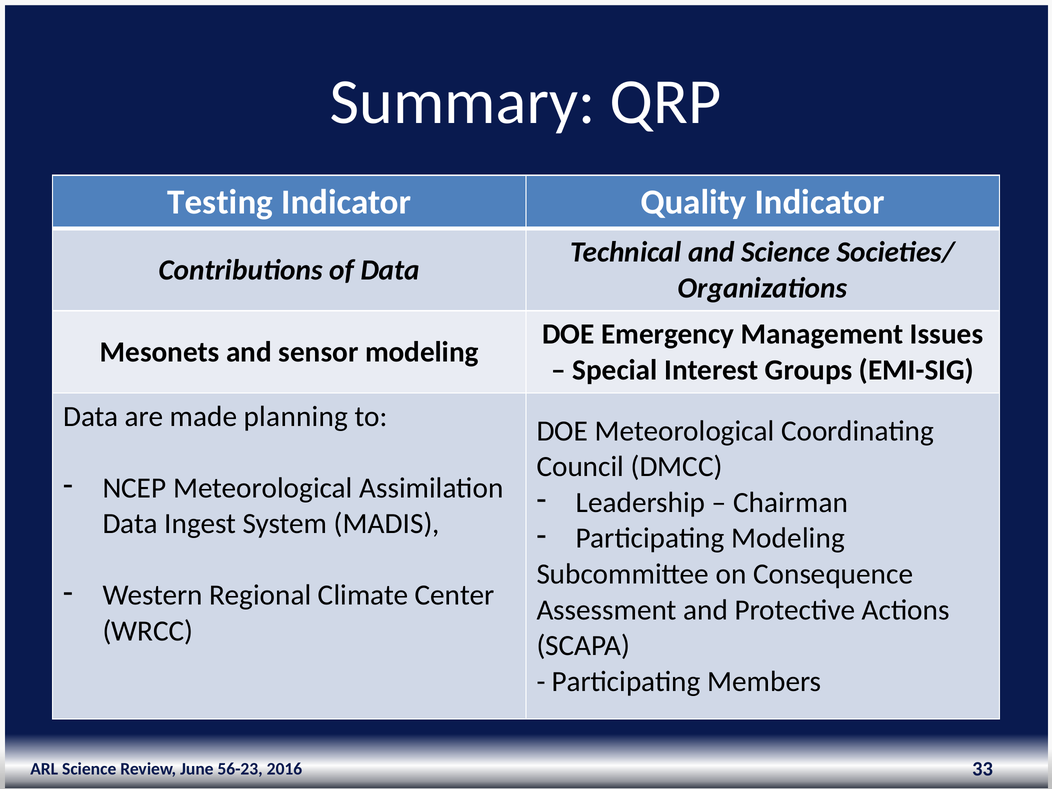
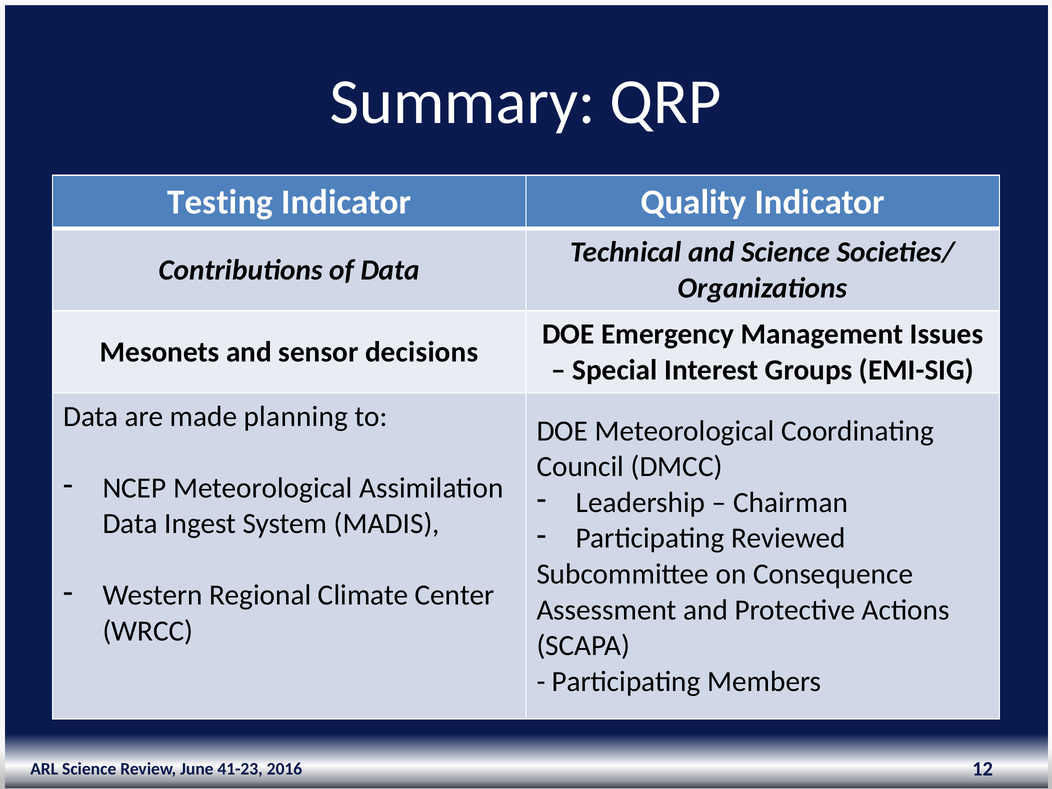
sensor modeling: modeling -> decisions
Participating Modeling: Modeling -> Reviewed
56-23: 56-23 -> 41-23
33: 33 -> 12
